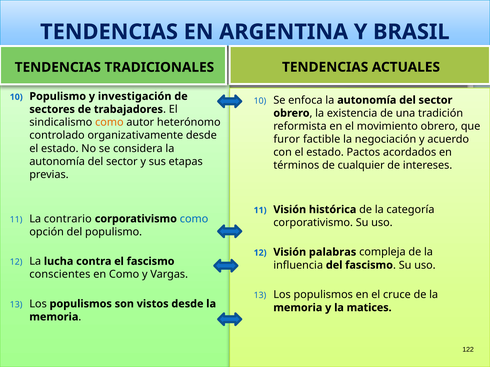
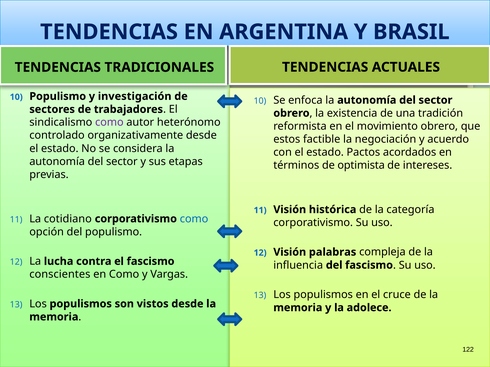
como at (109, 123) colour: orange -> purple
furor: furor -> estos
cualquier: cualquier -> optimista
contrario: contrario -> cotidiano
matices: matices -> adolece
